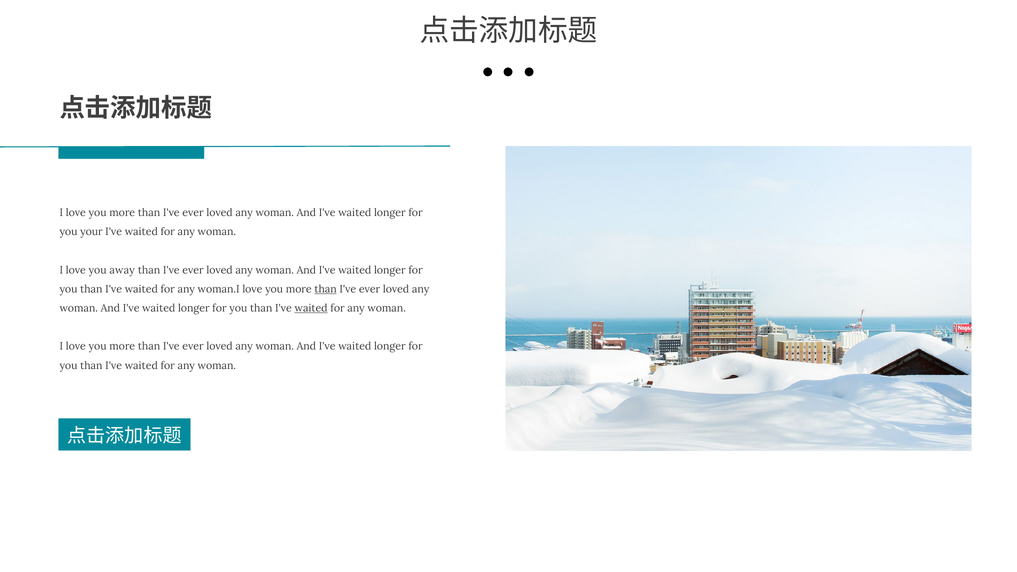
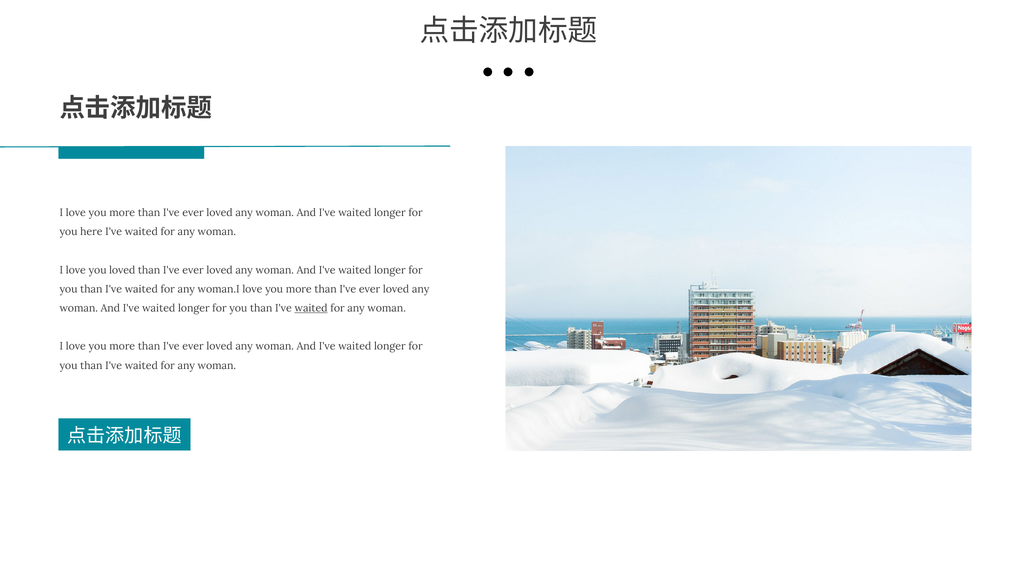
your: your -> here
you away: away -> loved
than at (326, 289) underline: present -> none
